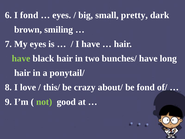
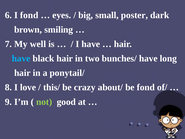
pretty: pretty -> poster
eyes at (38, 44): eyes -> well
have at (21, 58) colour: light green -> light blue
